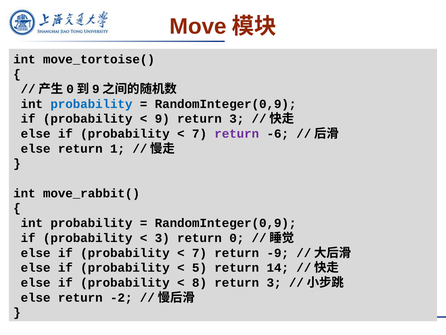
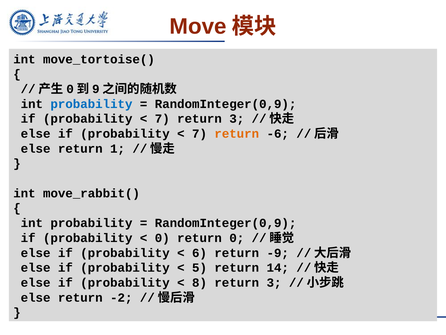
9 at (162, 119): 9 -> 7
return at (237, 134) colour: purple -> orange
3 at (162, 238): 3 -> 0
7 at (199, 253): 7 -> 6
